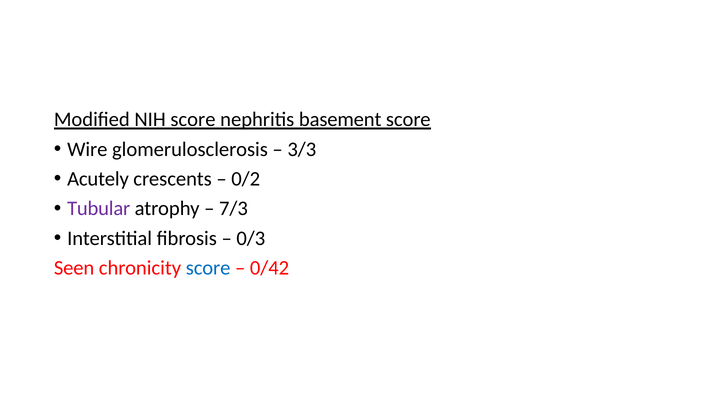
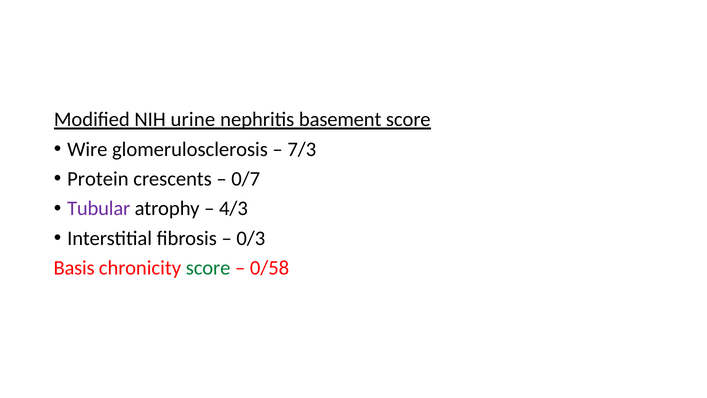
NIH score: score -> urine
3/3: 3/3 -> 7/3
Acutely: Acutely -> Protein
0/2: 0/2 -> 0/7
7/3: 7/3 -> 4/3
Seen: Seen -> Basis
score at (208, 268) colour: blue -> green
0/42: 0/42 -> 0/58
